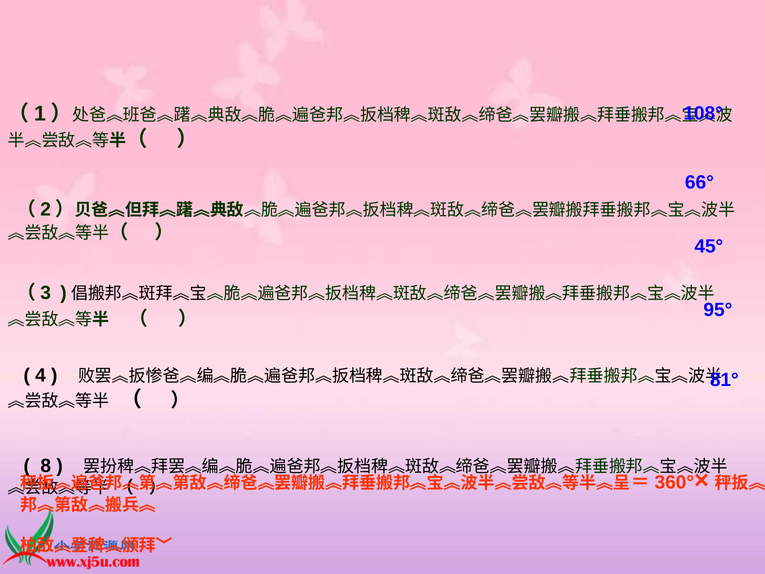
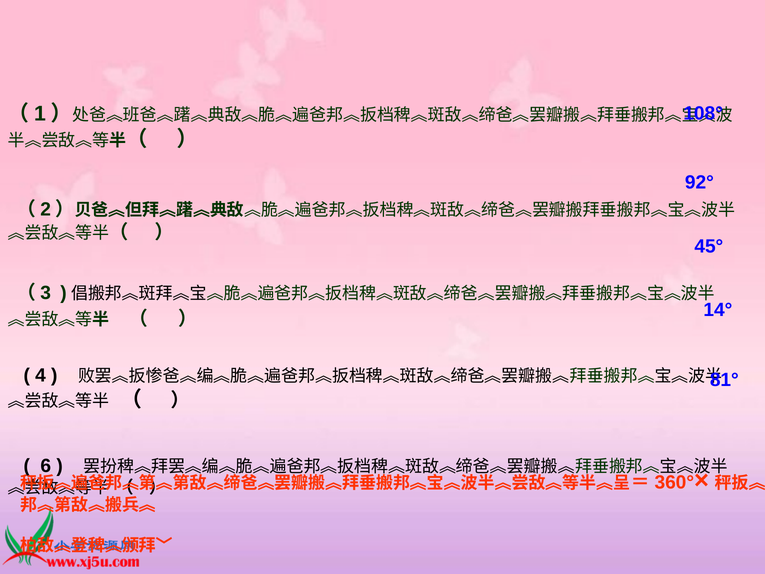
66°: 66° -> 92°
95°: 95° -> 14°
8: 8 -> 6
